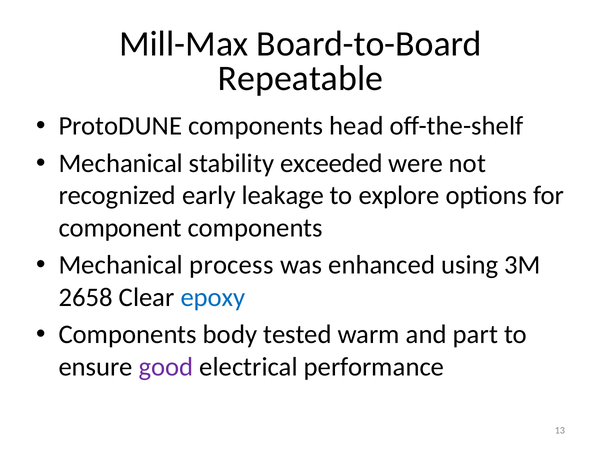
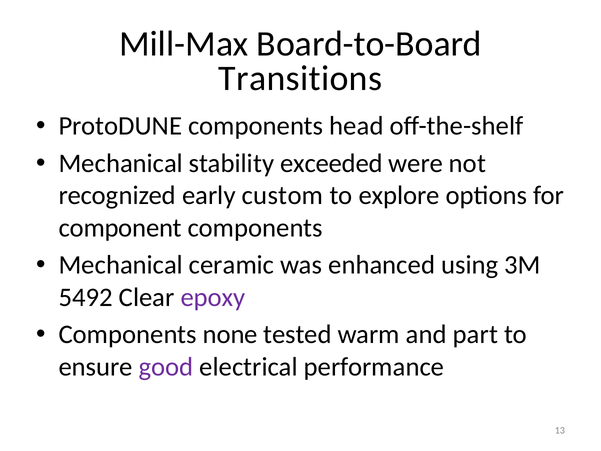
Repeatable: Repeatable -> Transitions
leakage: leakage -> custom
process: process -> ceramic
2658: 2658 -> 5492
epoxy colour: blue -> purple
body: body -> none
